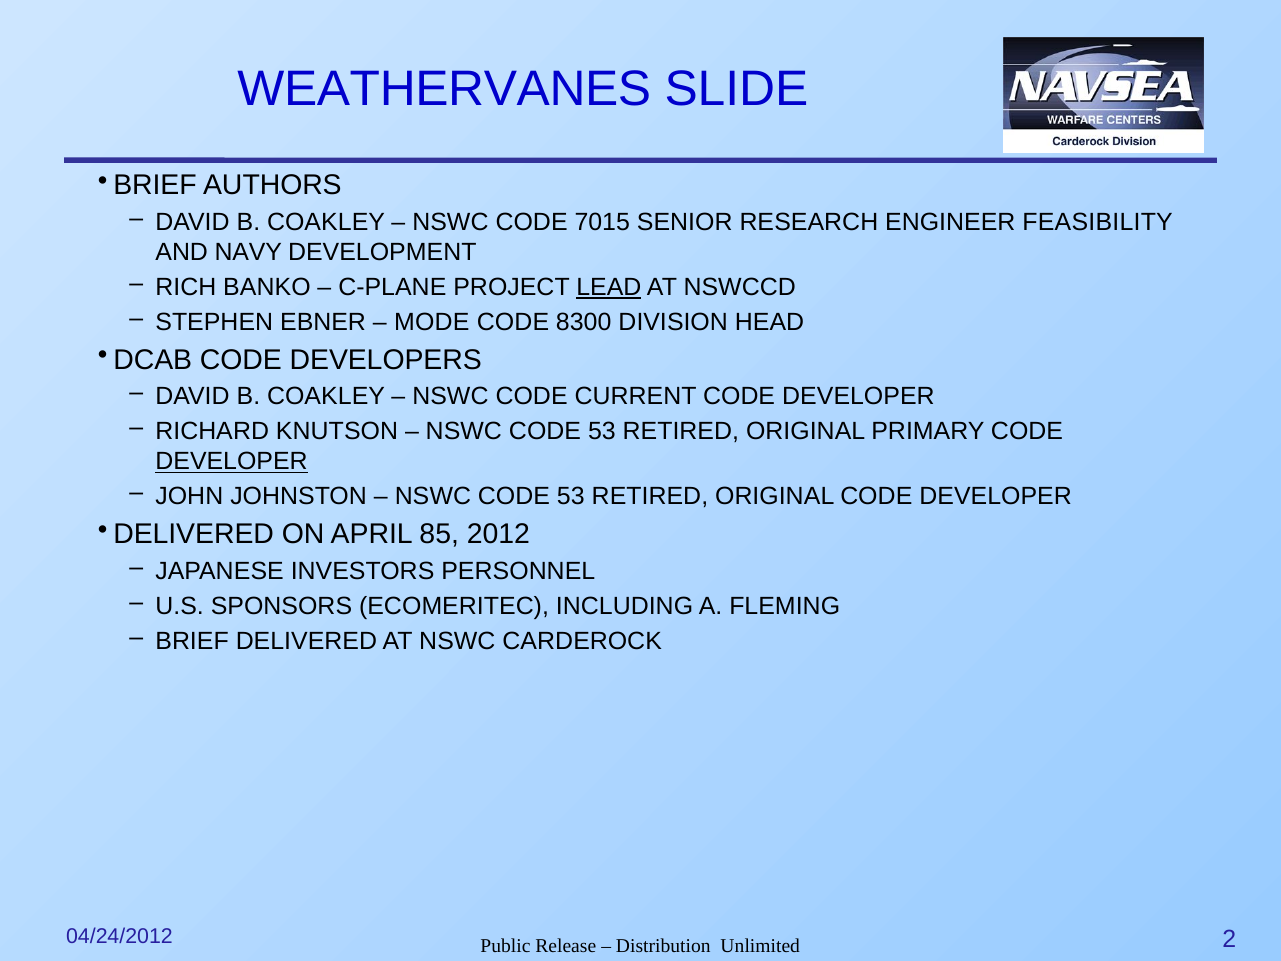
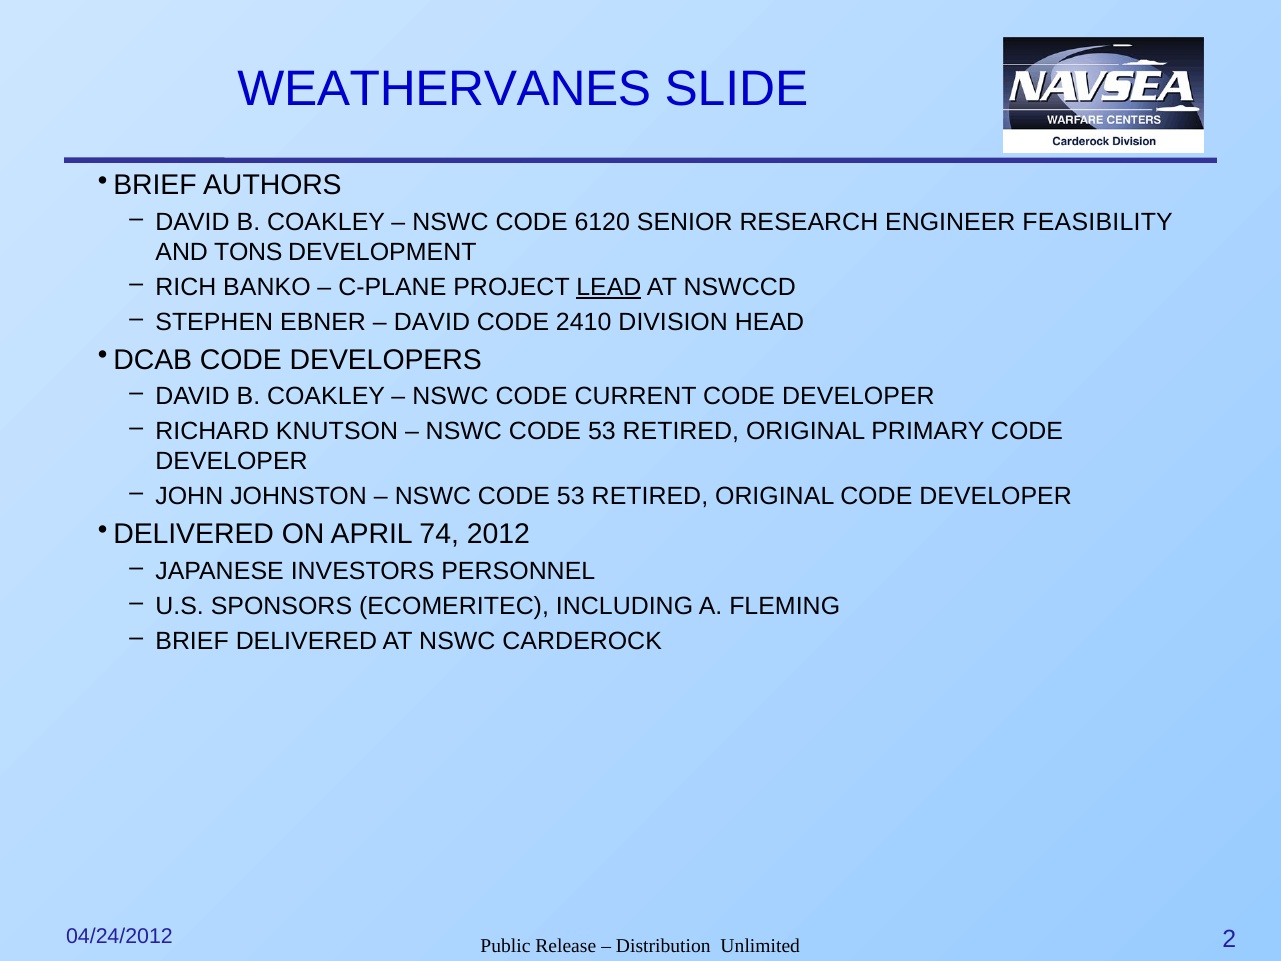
7015: 7015 -> 6120
NAVY: NAVY -> TONS
MODE at (432, 322): MODE -> DAVID
8300: 8300 -> 2410
DEVELOPER at (232, 461) underline: present -> none
85: 85 -> 74
